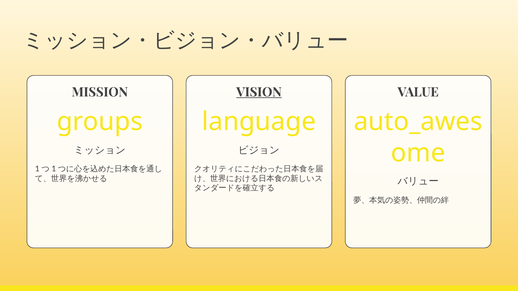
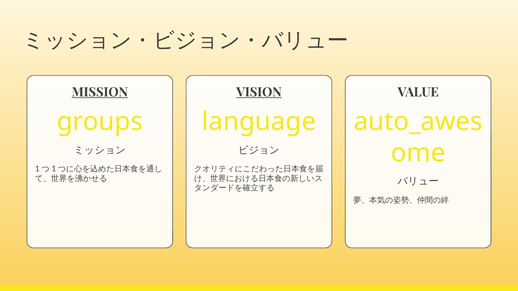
MISSION underline: none -> present
